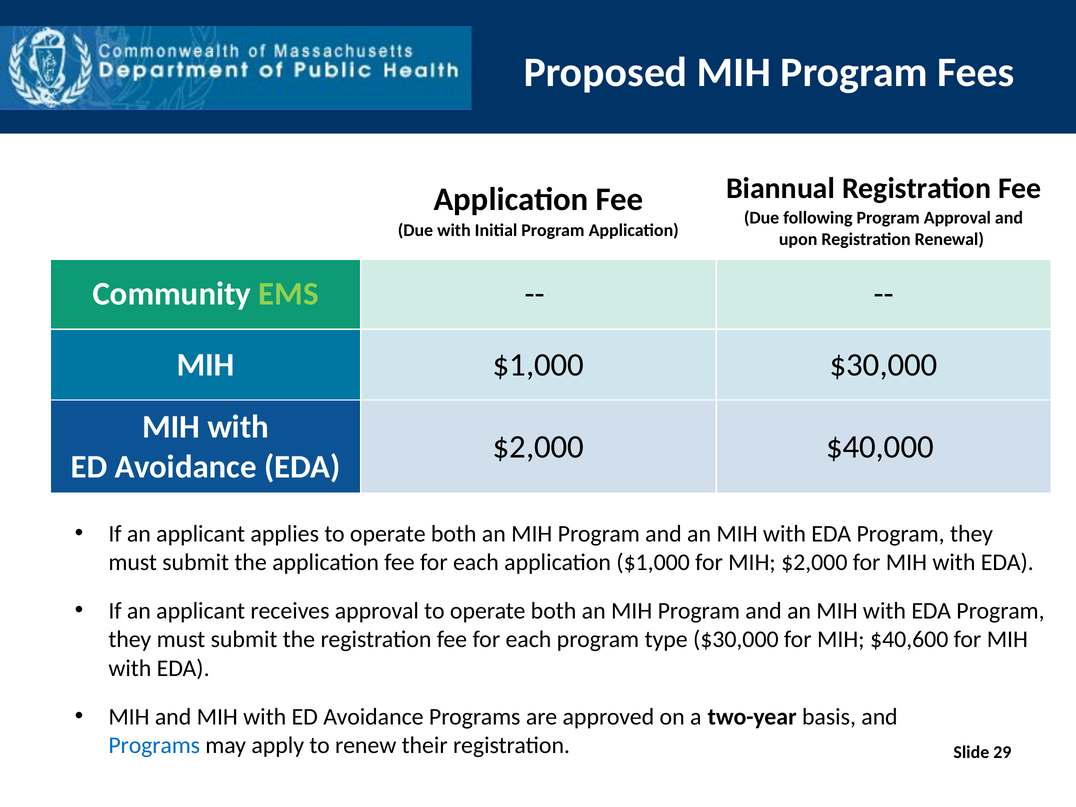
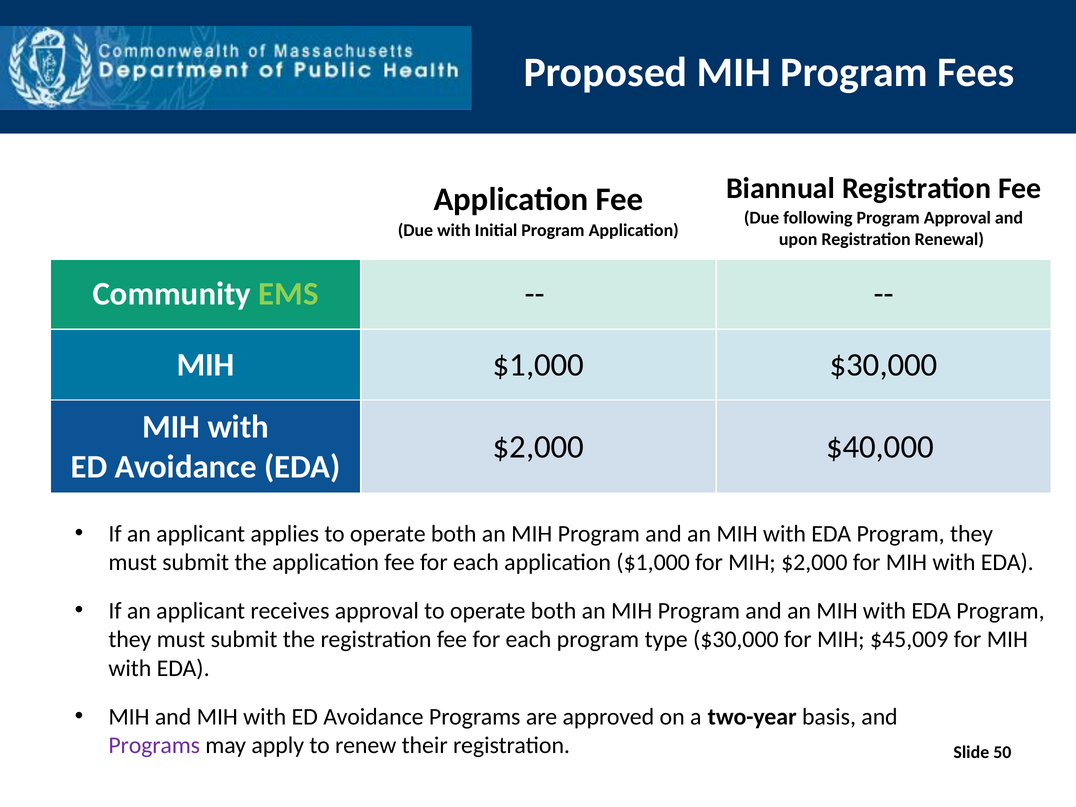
$40,600: $40,600 -> $45,009
Programs at (154, 745) colour: blue -> purple
29: 29 -> 50
